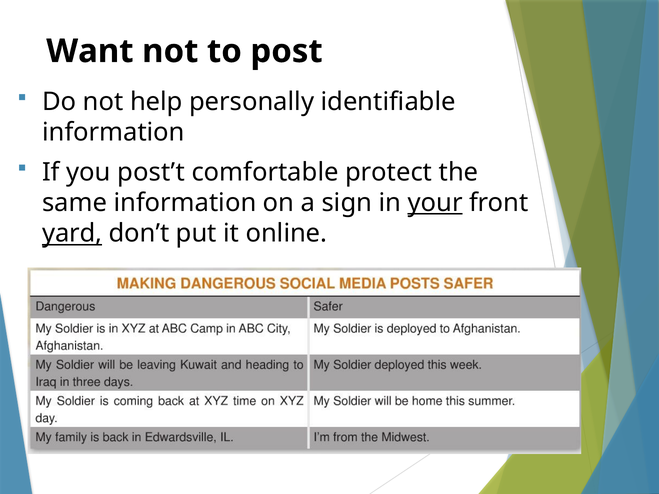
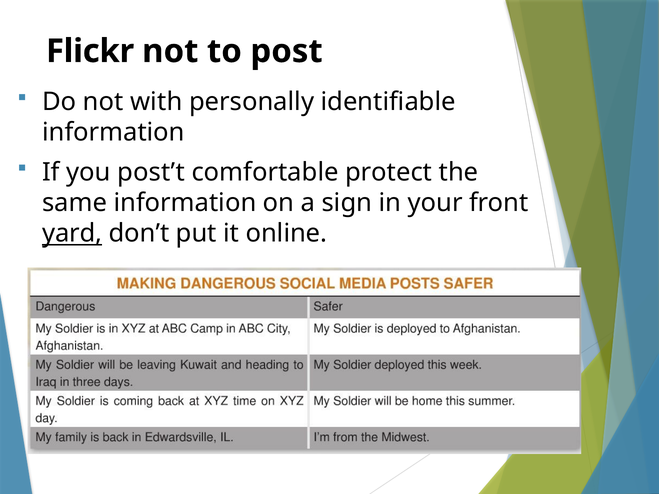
Want: Want -> Flickr
help: help -> with
your underline: present -> none
